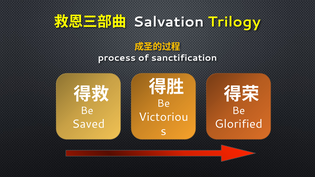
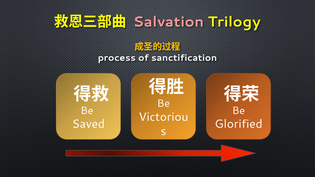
Salvation colour: white -> pink
